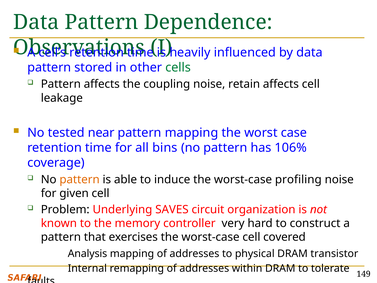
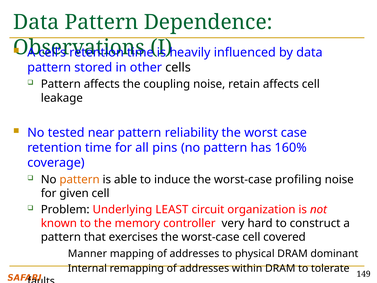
cells colour: green -> black
pattern mapping: mapping -> reliability
bins: bins -> pins
106%: 106% -> 160%
SAVES: SAVES -> LEAST
Analysis: Analysis -> Manner
transistor: transistor -> dominant
